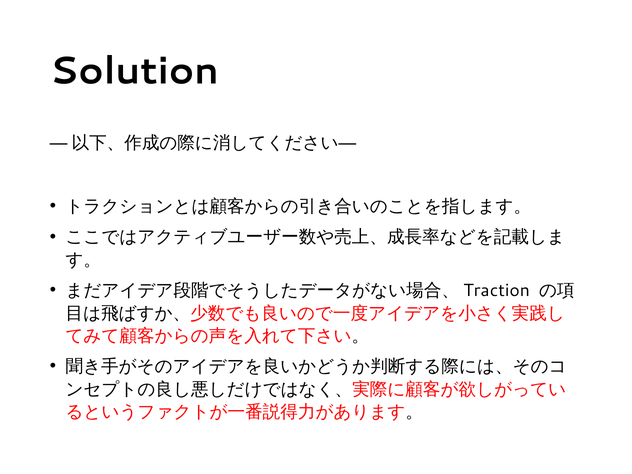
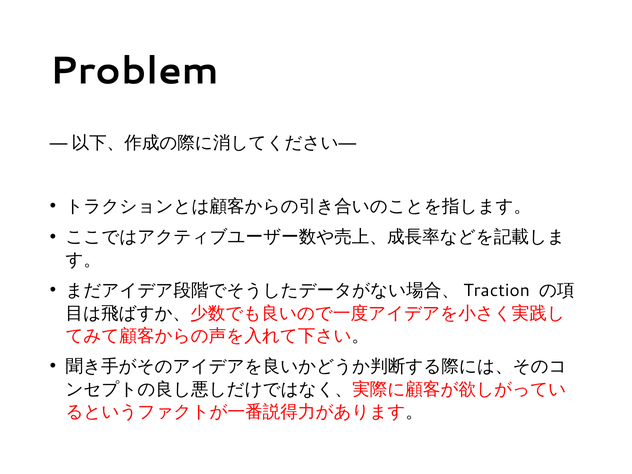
Solution: Solution -> Problem
